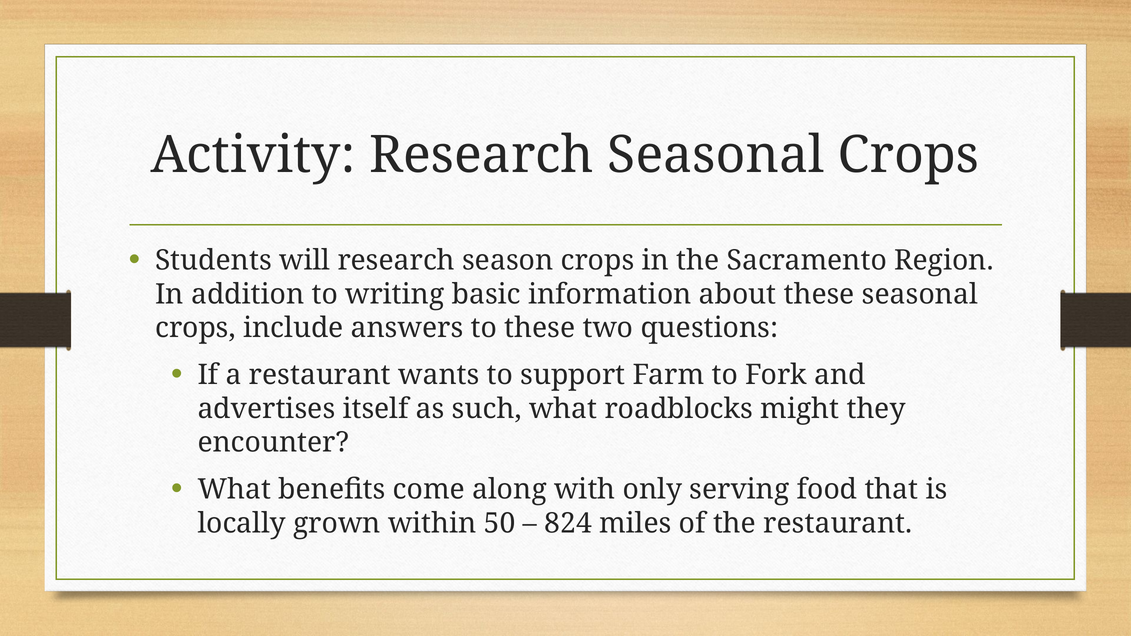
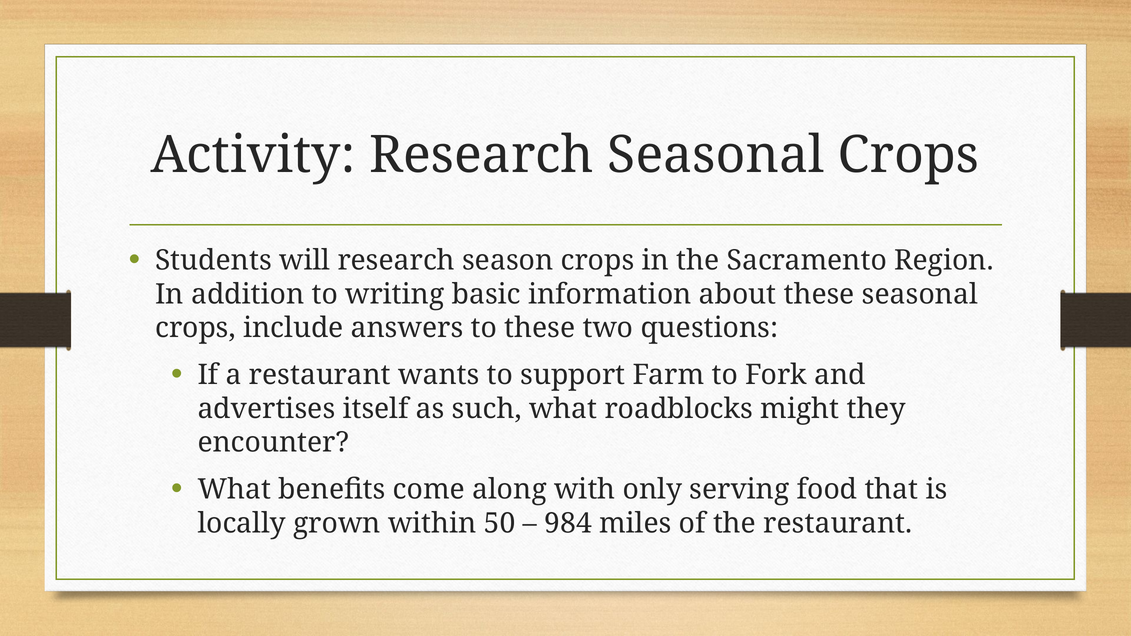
824: 824 -> 984
